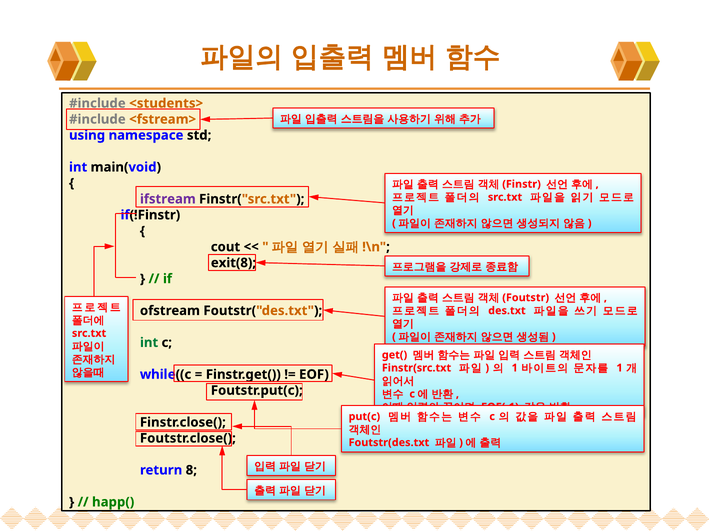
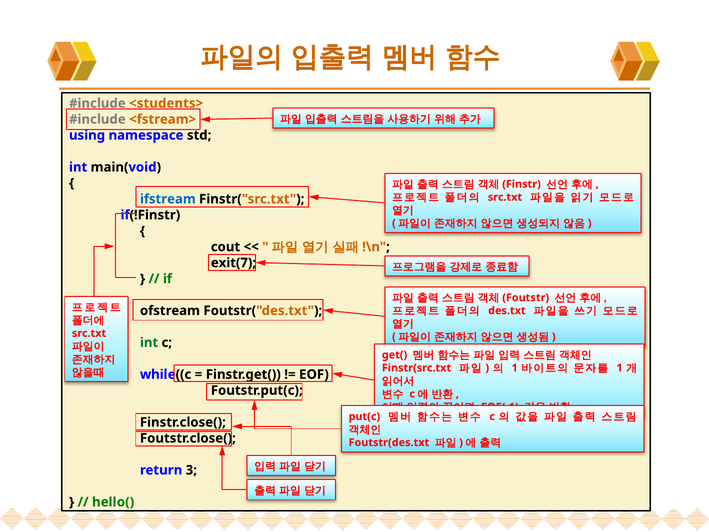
ifstream colour: purple -> blue
exit(8: exit(8 -> exit(7
8: 8 -> 3
happ(: happ( -> hello(
